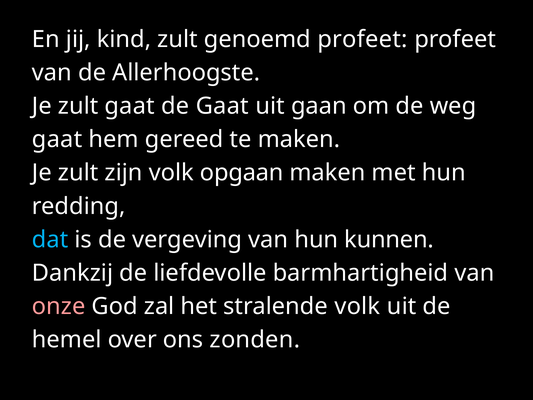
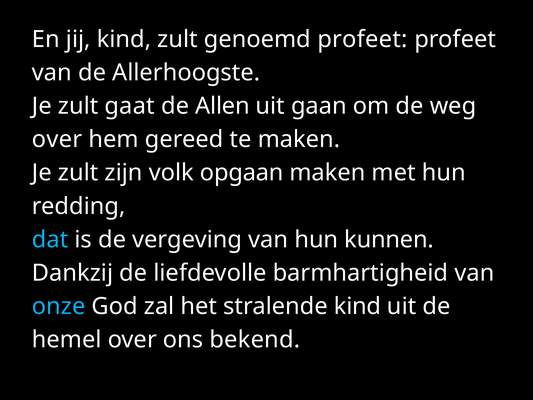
de Gaat: Gaat -> Allen
gaat at (57, 139): gaat -> over
onze colour: pink -> light blue
stralende volk: volk -> kind
zonden: zonden -> bekend
